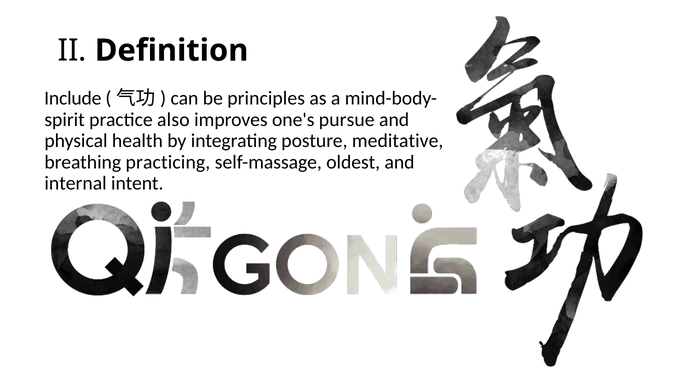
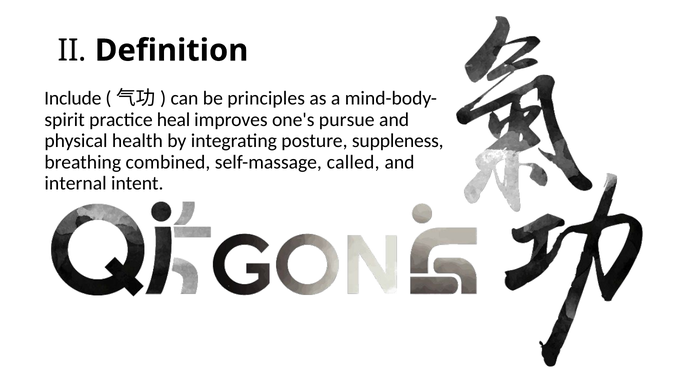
also: also -> heal
meditative: meditative -> suppleness
practicing: practicing -> combined
oldest: oldest -> called
